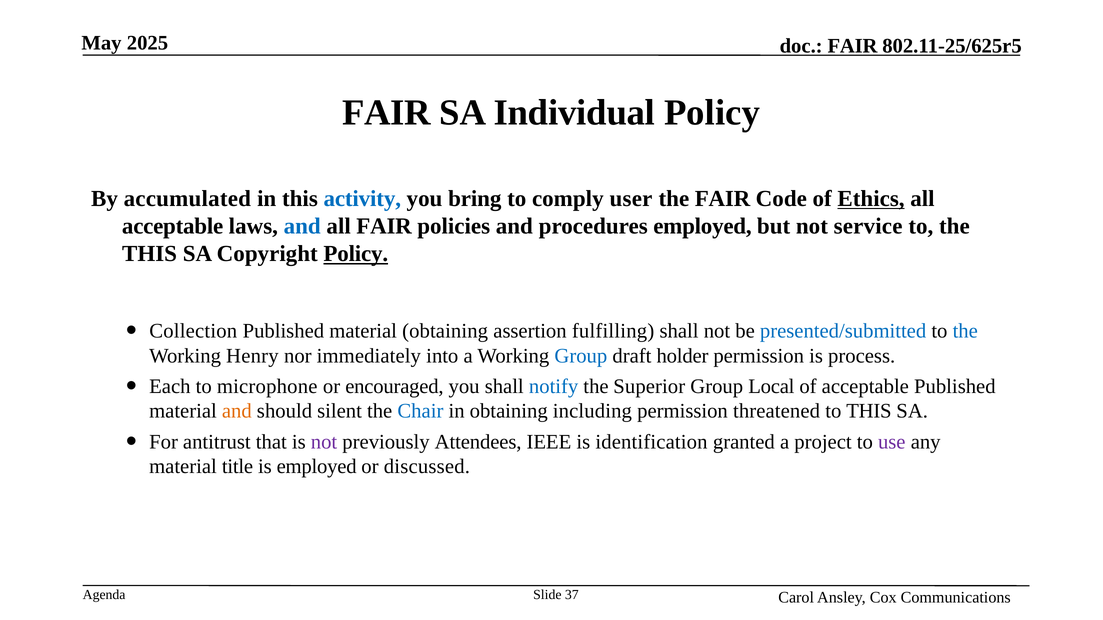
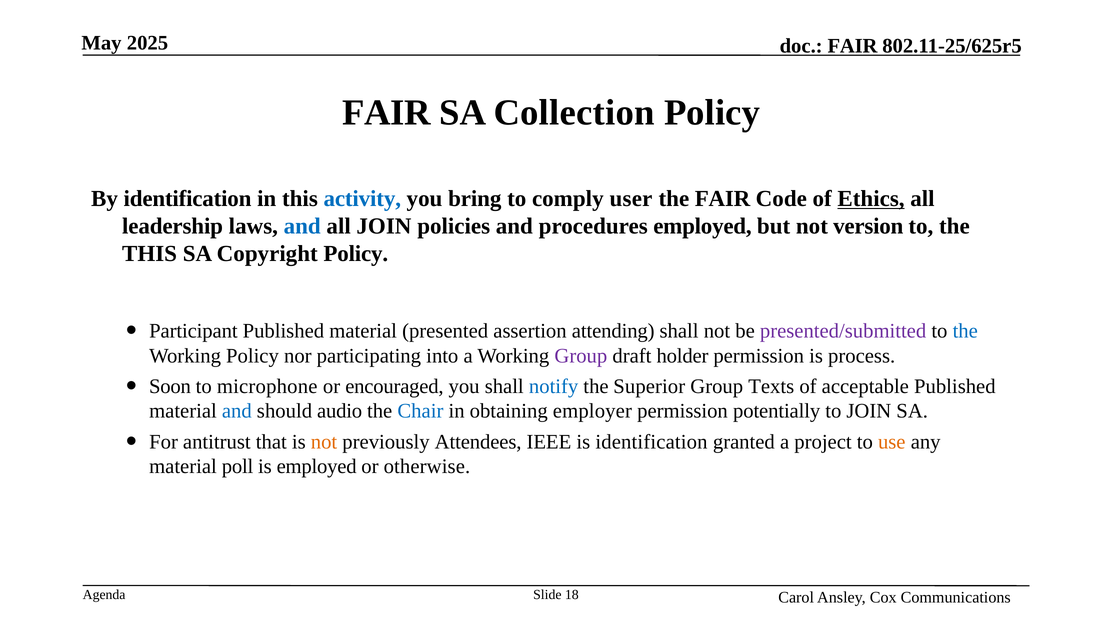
Individual: Individual -> Collection
By accumulated: accumulated -> identification
acceptable at (173, 226): acceptable -> leadership
all FAIR: FAIR -> JOIN
service: service -> version
Policy at (356, 254) underline: present -> none
Collection: Collection -> Participant
material obtaining: obtaining -> presented
fulfilling: fulfilling -> attending
presented/submitted colour: blue -> purple
Working Henry: Henry -> Policy
immediately: immediately -> participating
Group at (581, 356) colour: blue -> purple
Each: Each -> Soon
Local: Local -> Texts
and at (237, 411) colour: orange -> blue
silent: silent -> audio
including: including -> employer
threatened: threatened -> potentially
to THIS: THIS -> JOIN
not at (324, 442) colour: purple -> orange
use colour: purple -> orange
title: title -> poll
discussed: discussed -> otherwise
37: 37 -> 18
